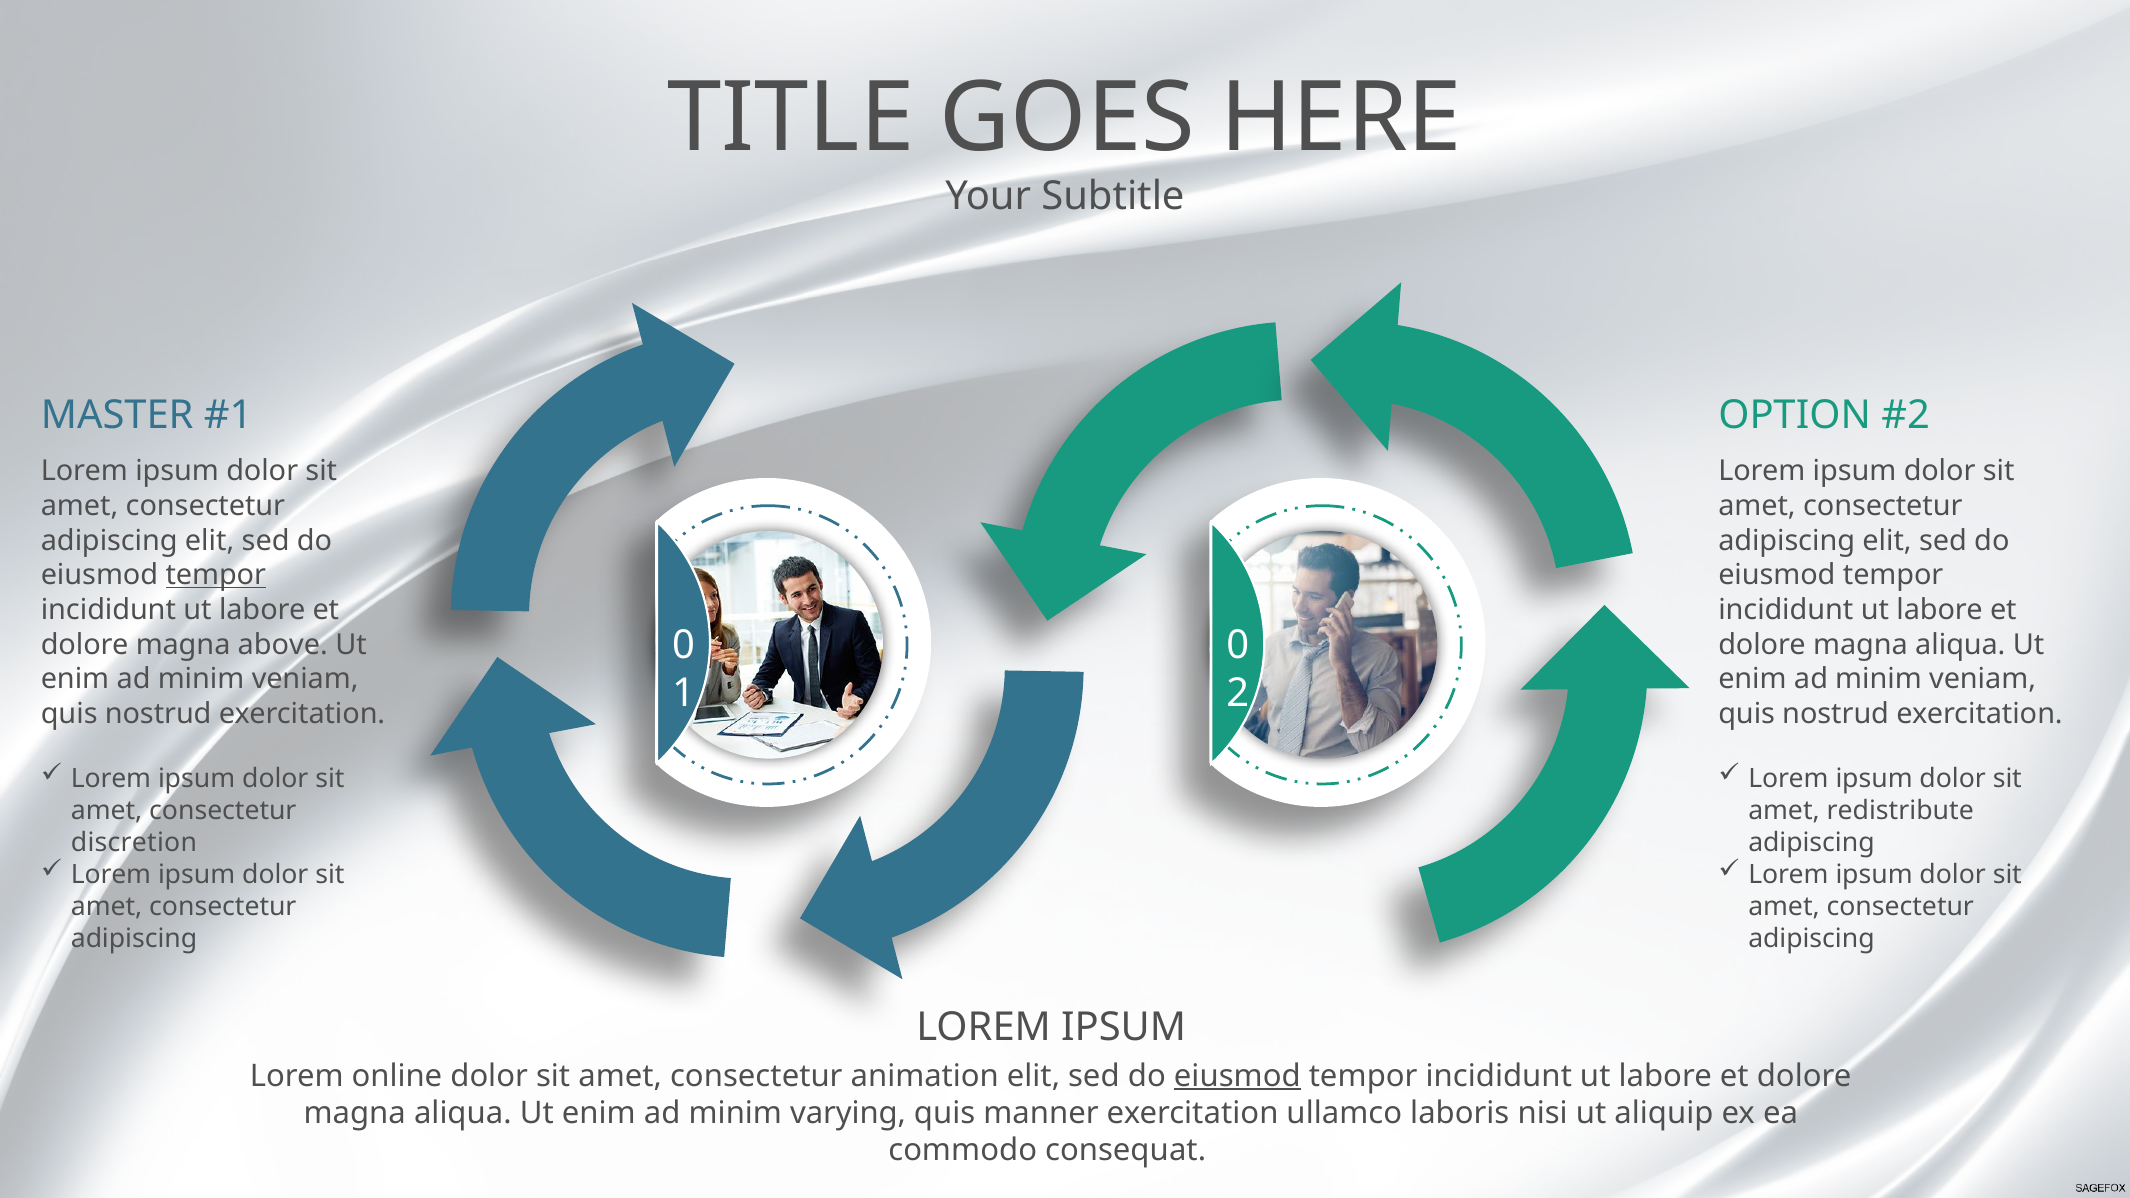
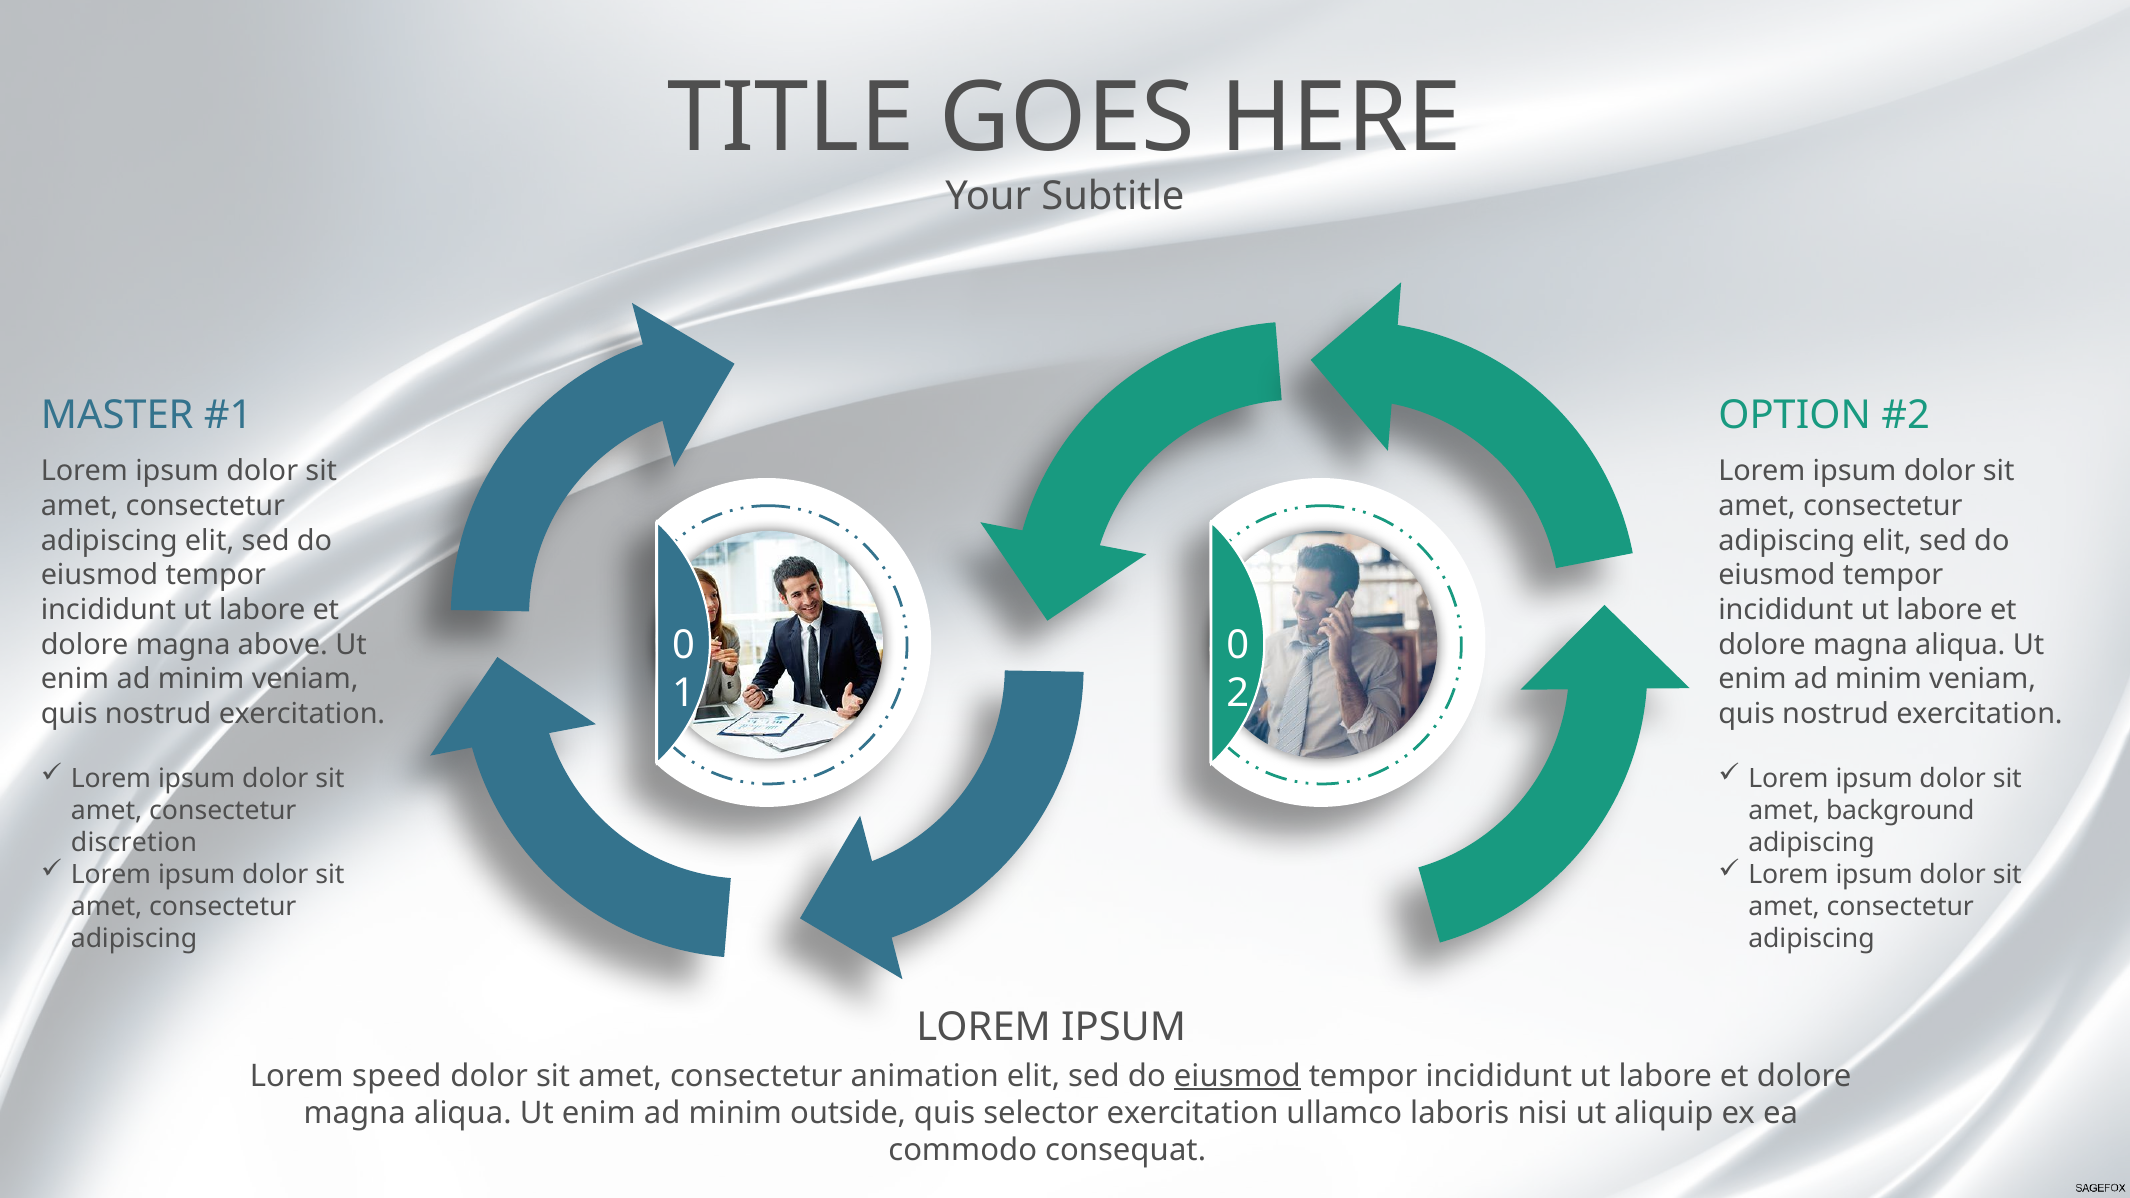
tempor at (216, 575) underline: present -> none
redistribute: redistribute -> background
online: online -> speed
varying: varying -> outside
manner: manner -> selector
